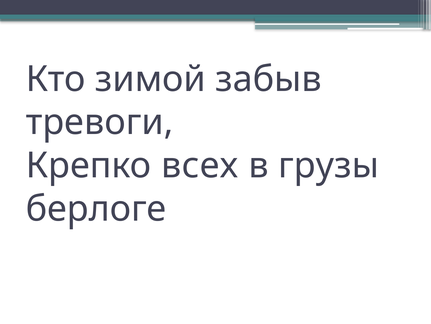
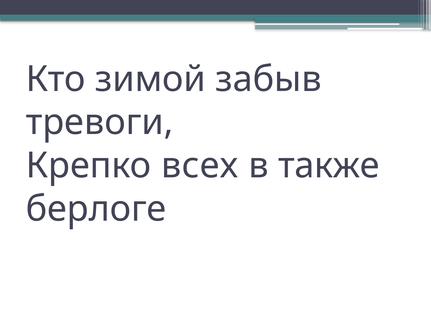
грузы: грузы -> также
